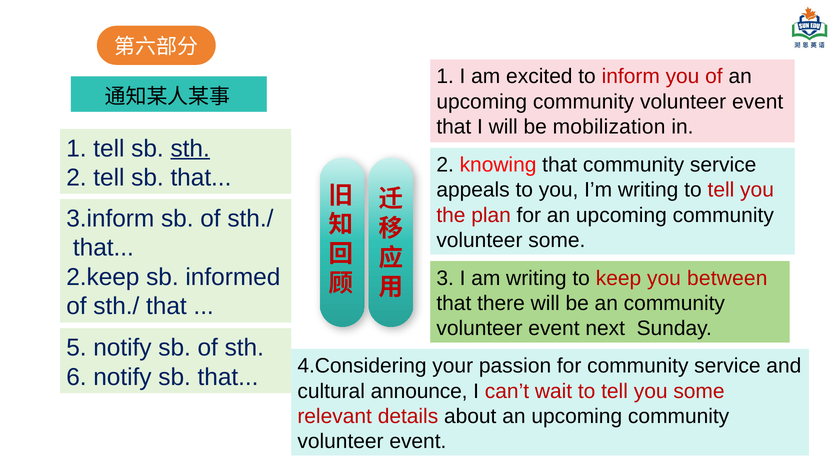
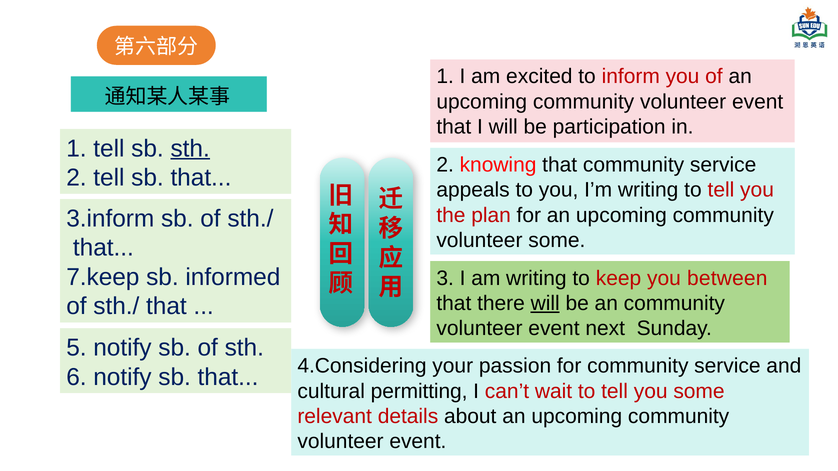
mobilization: mobilization -> participation
2.keep: 2.keep -> 7.keep
will at (545, 304) underline: none -> present
announce: announce -> permitting
